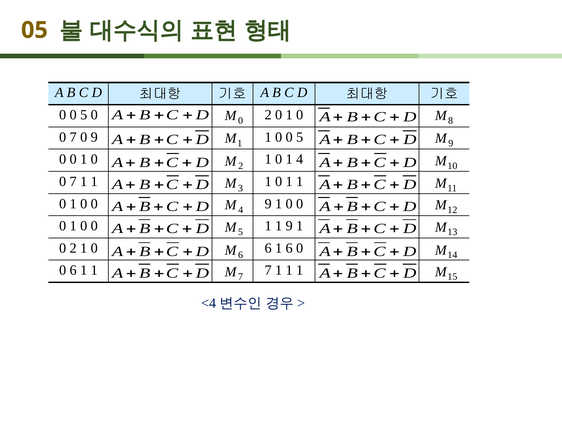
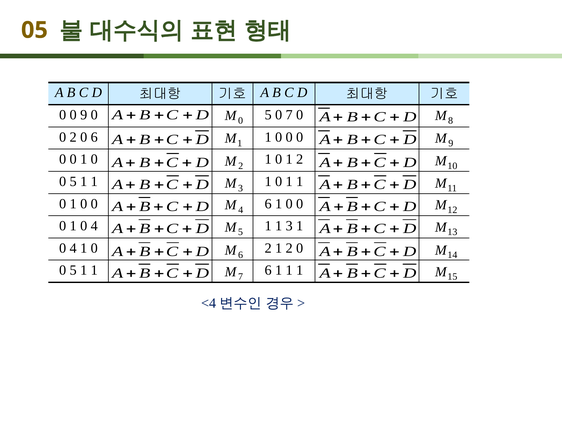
5 at (84, 115): 5 -> 9
2 at (268, 115): 2 -> 5
1 at (289, 115): 1 -> 7
7 at (73, 137): 7 -> 2
9 at (94, 137): 9 -> 6
5 at (300, 137): 5 -> 0
0 1 4: 4 -> 2
7 at (73, 181): 7 -> 5
0 0 9: 9 -> 6
0 at (94, 226): 0 -> 4
1 9: 9 -> 3
2 at (73, 248): 2 -> 4
1 0 6: 6 -> 2
6 at (289, 248): 6 -> 2
6 at (73, 270): 6 -> 5
1 7: 7 -> 6
